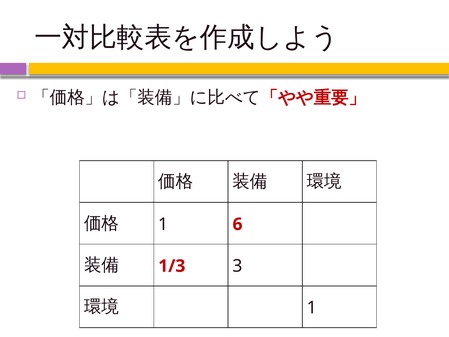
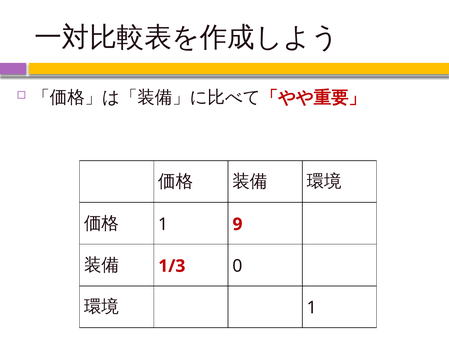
6: 6 -> 9
3: 3 -> 0
